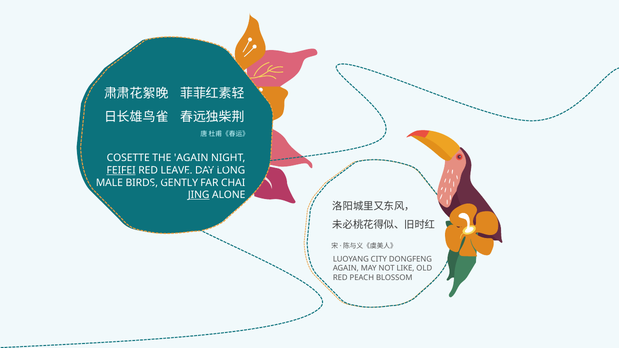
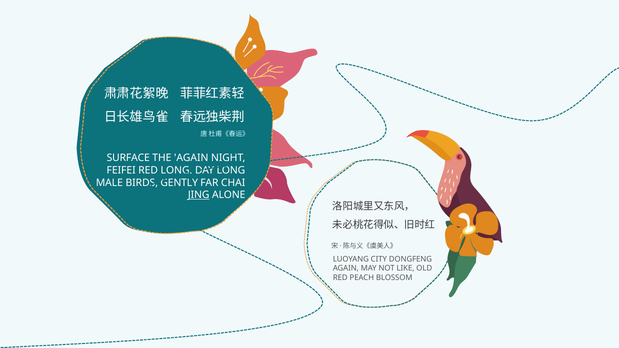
COSETTE: COSETTE -> SURFACE
FEIFEI underline: present -> none
RED LEAVE: LEAVE -> LONG
